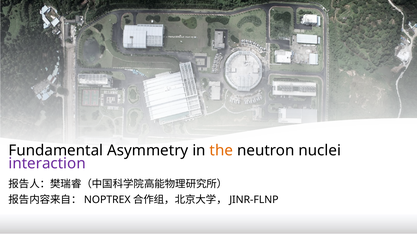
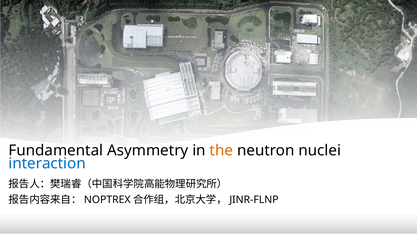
interaction colour: purple -> blue
